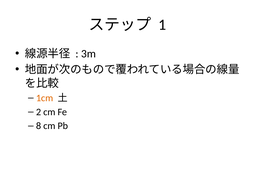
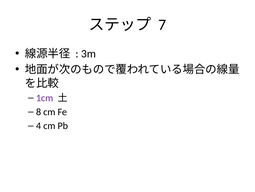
1: 1 -> 7
1cm colour: orange -> purple
2: 2 -> 8
8: 8 -> 4
